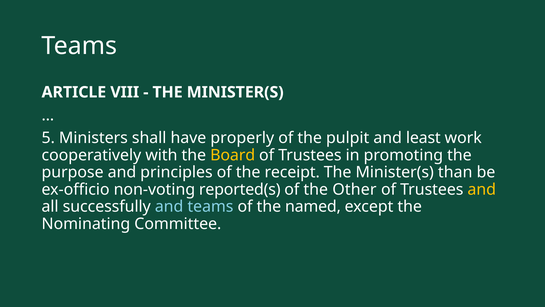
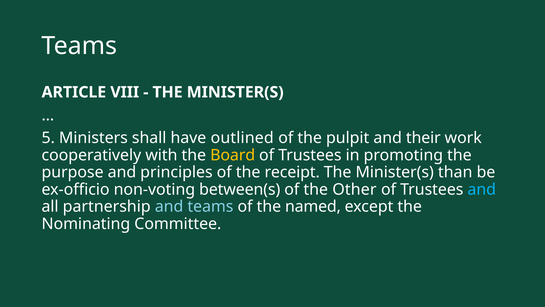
properly: properly -> outlined
least: least -> their
reported(s: reported(s -> between(s
and at (482, 189) colour: yellow -> light blue
successfully: successfully -> partnership
